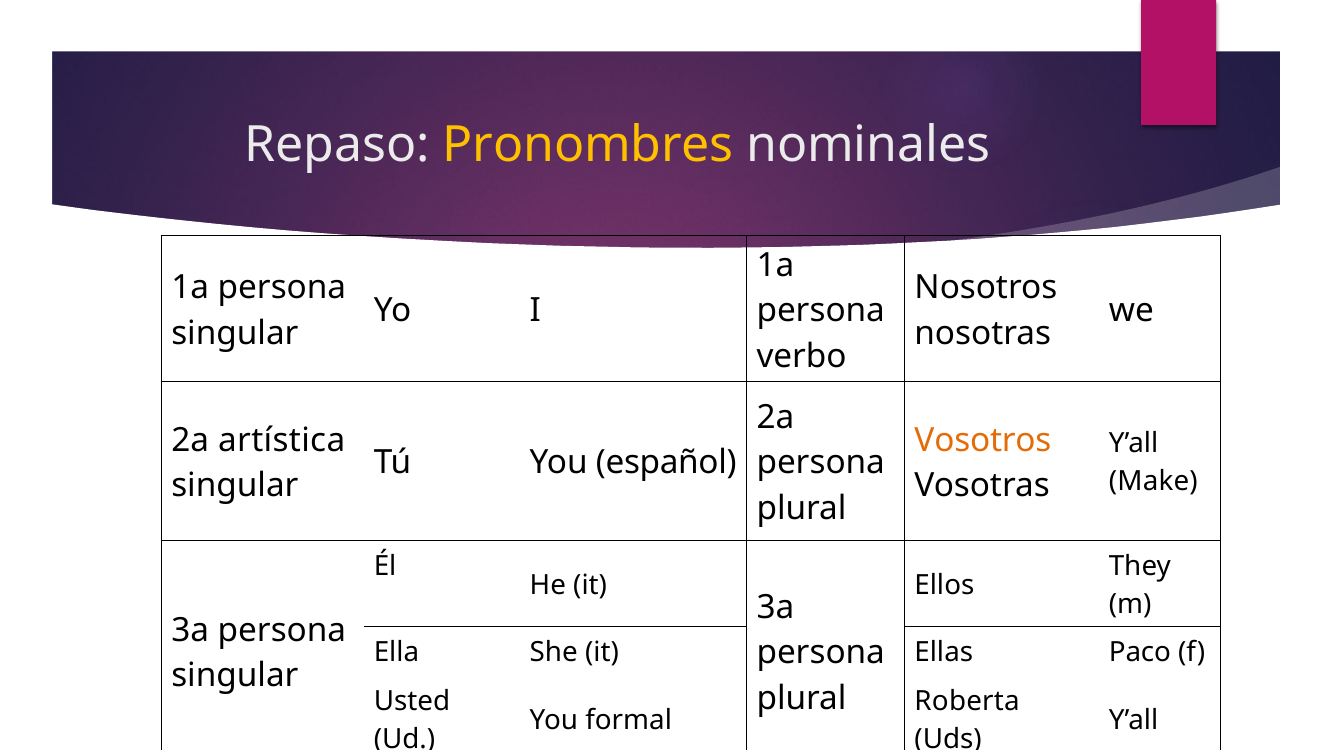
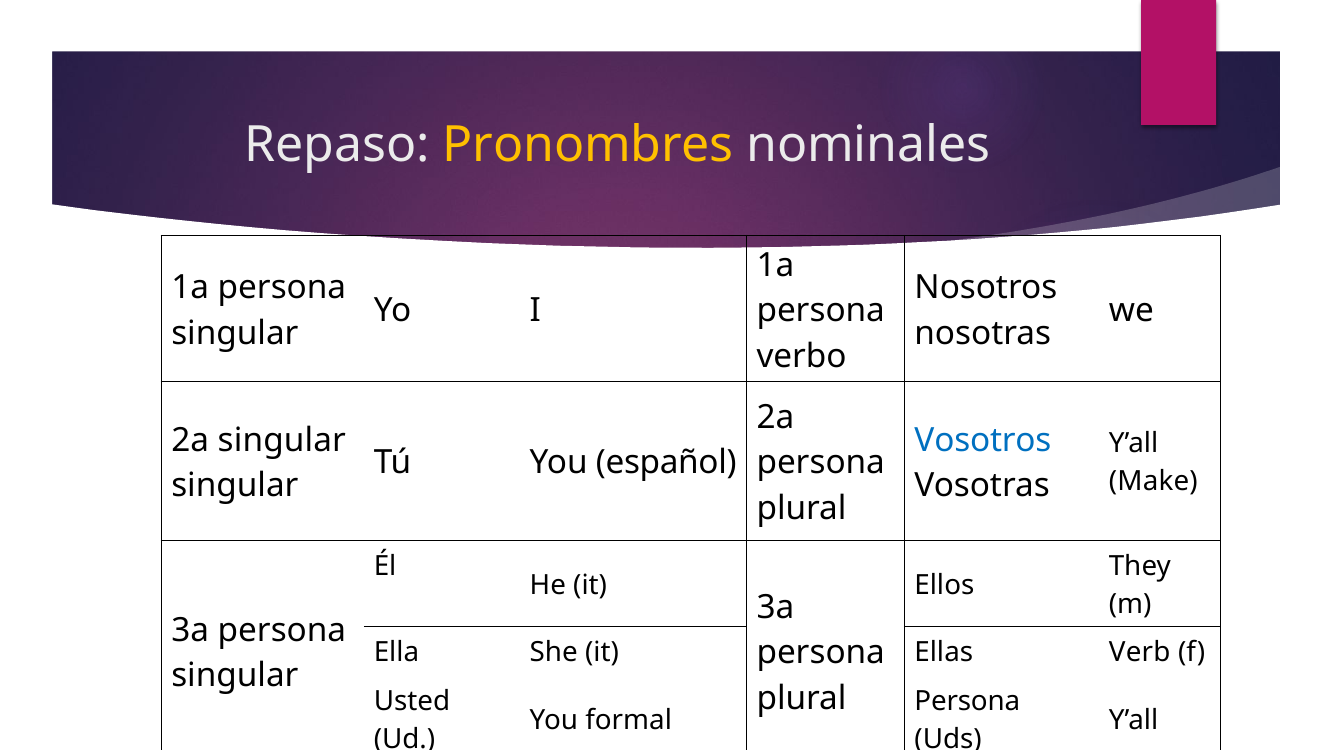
2a artística: artística -> singular
Vosotros colour: orange -> blue
Paco: Paco -> Verb
Roberta at (967, 701): Roberta -> Persona
